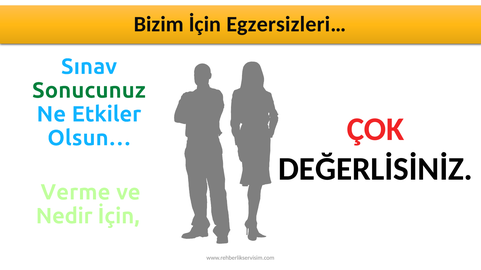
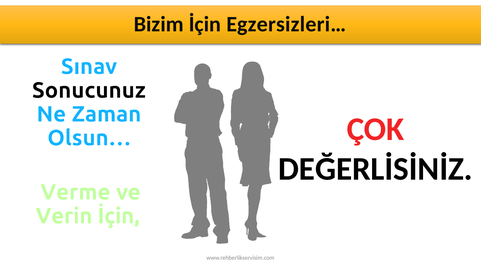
Sonucunuz colour: green -> black
Etkiler: Etkiler -> Zaman
Nedir: Nedir -> Verin
